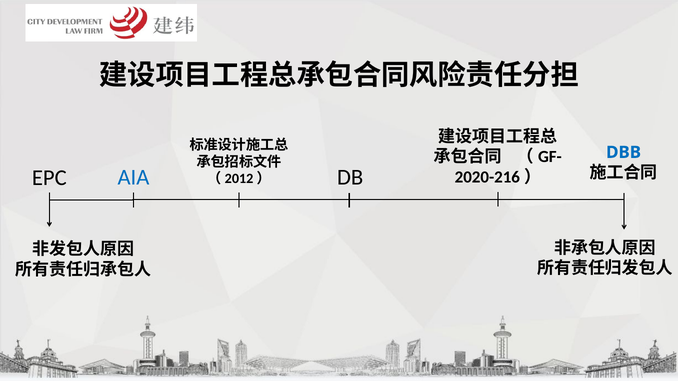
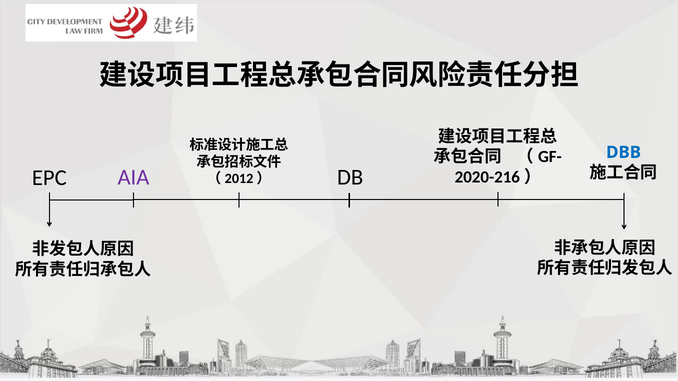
AIA colour: blue -> purple
